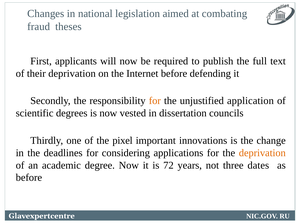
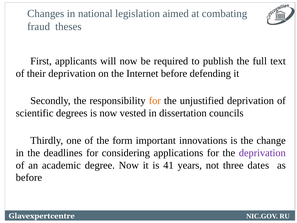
unjustified application: application -> deprivation
pixel: pixel -> form
deprivation at (262, 153) colour: orange -> purple
72: 72 -> 41
